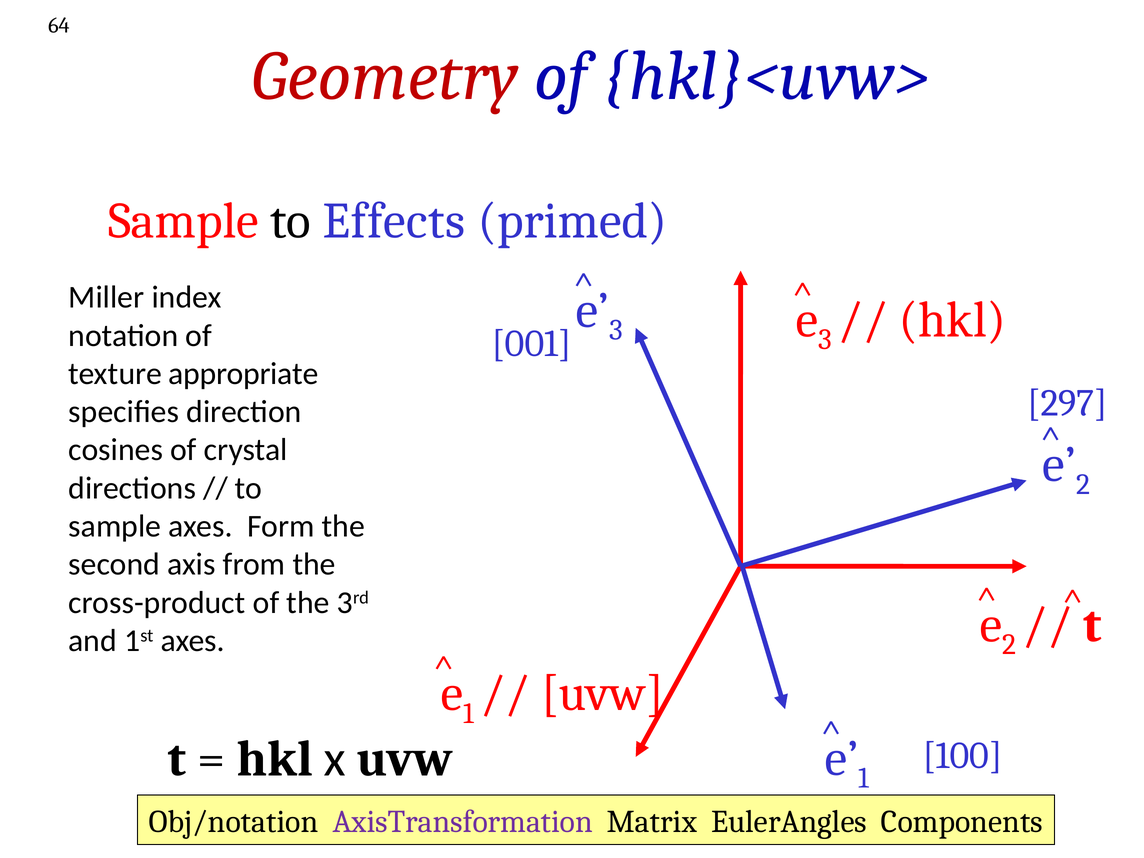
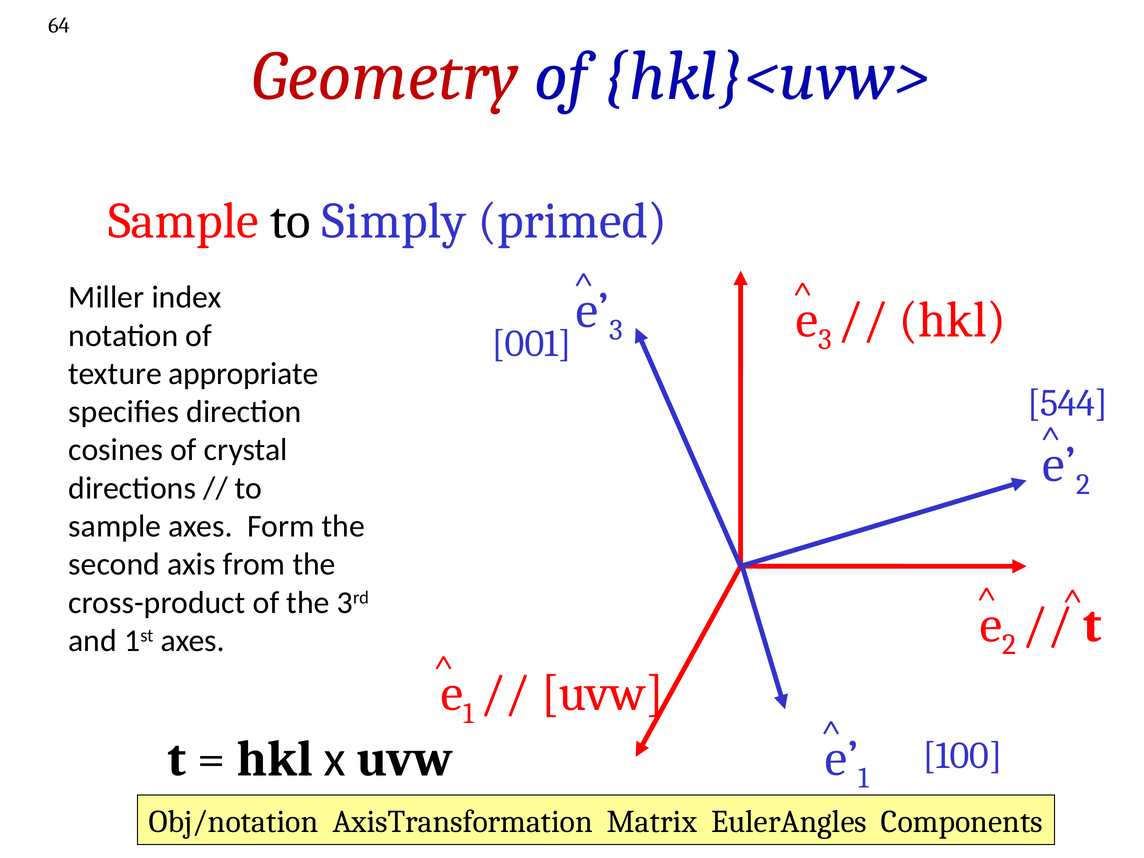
Effects: Effects -> Simply
297: 297 -> 544
AxisTransformation colour: purple -> black
